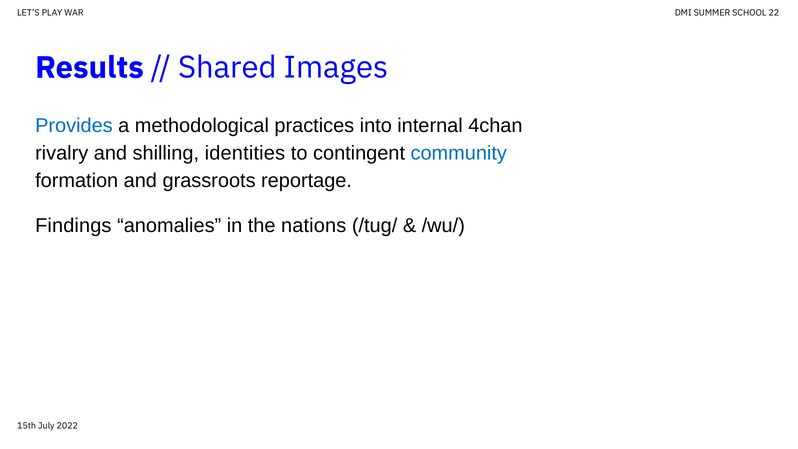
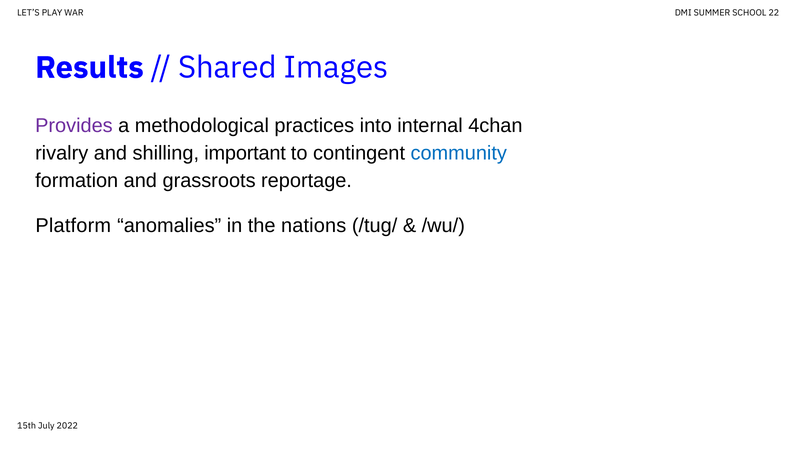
Provides colour: blue -> purple
identities: identities -> important
Findings: Findings -> Platform
